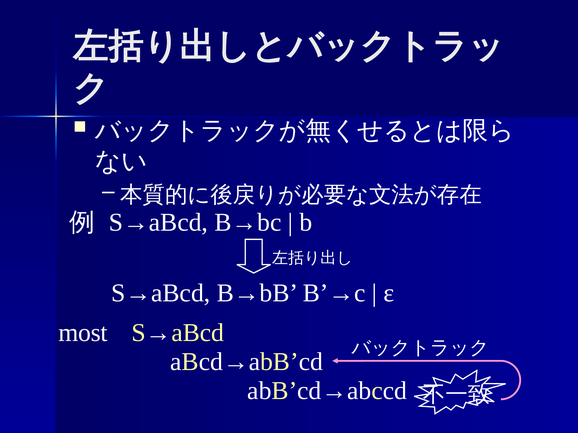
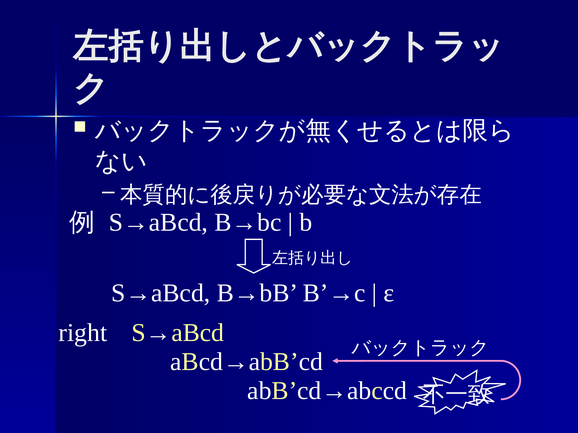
most: most -> right
